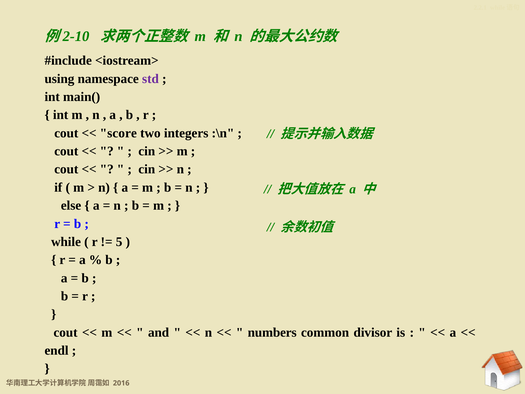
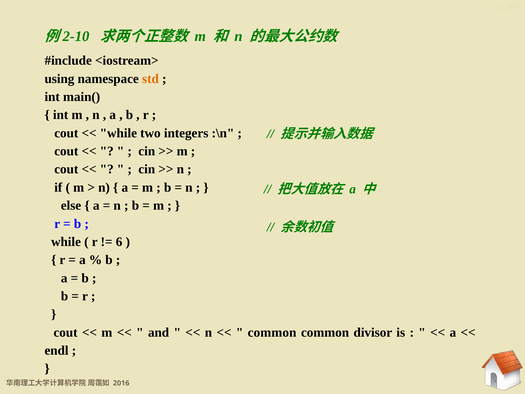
std colour: purple -> orange
score at (118, 133): score -> while
5: 5 -> 6
numbers at (272, 332): numbers -> common
